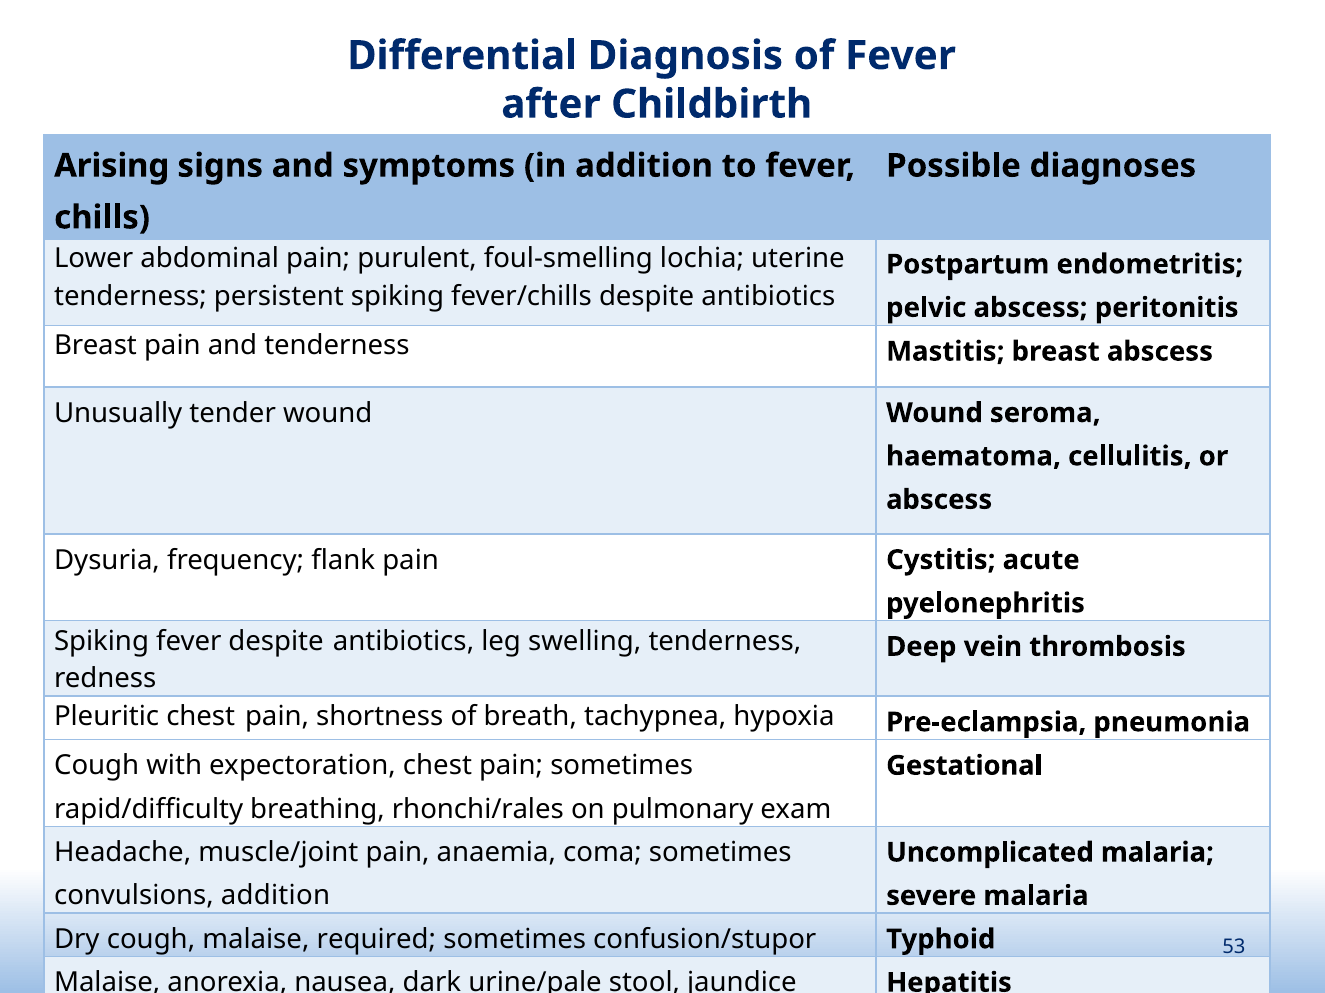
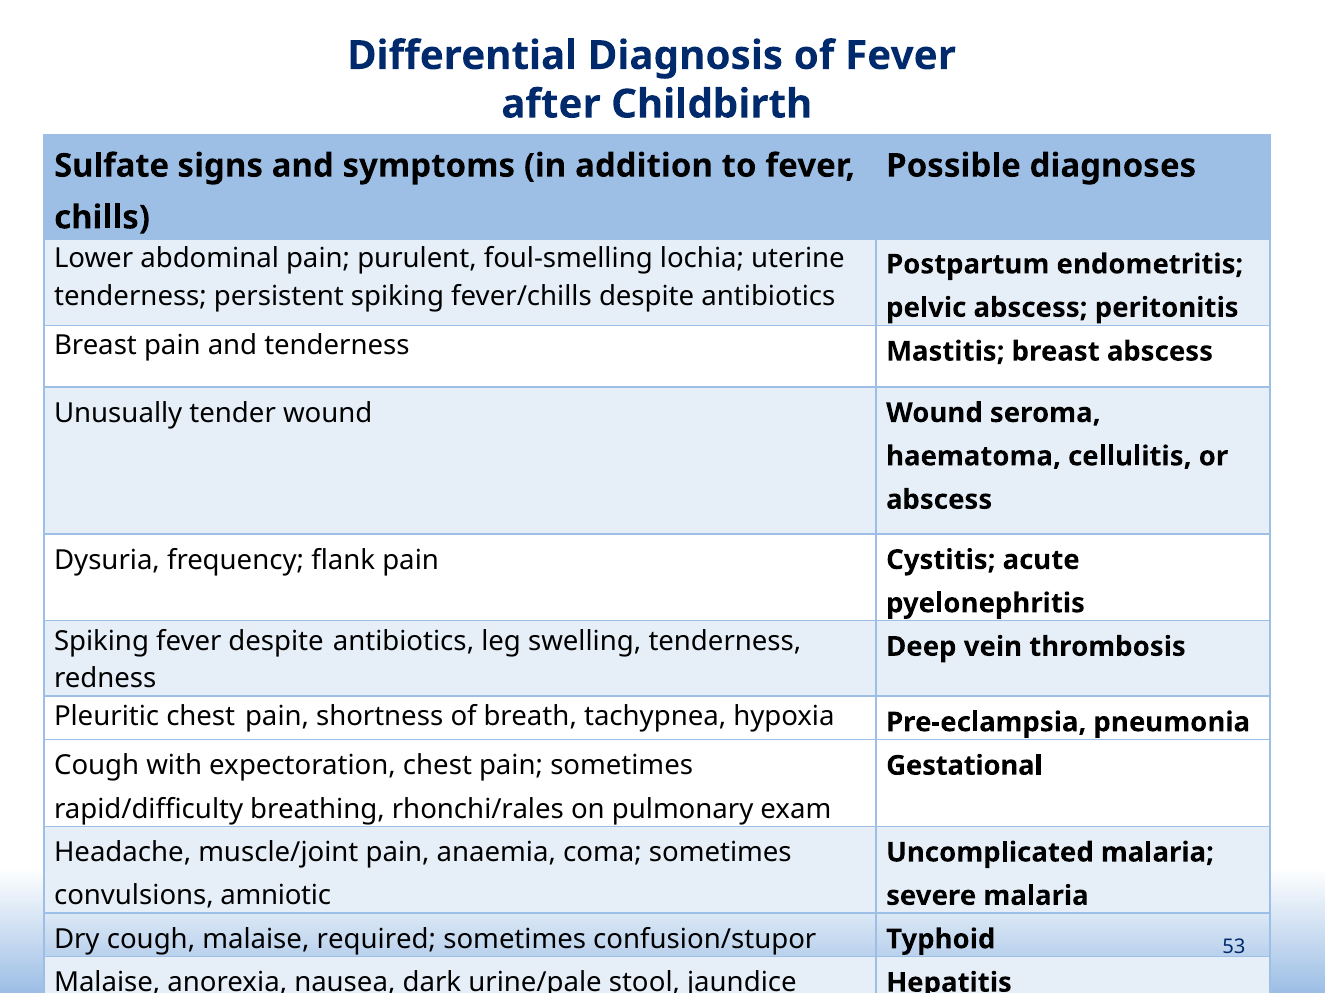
Arising: Arising -> Sulfate
convulsions addition: addition -> amniotic
